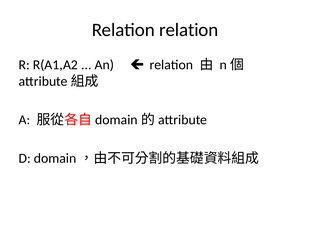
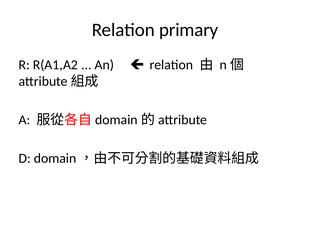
Relation relation: relation -> primary
